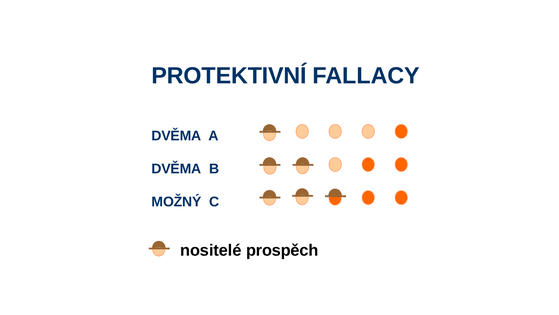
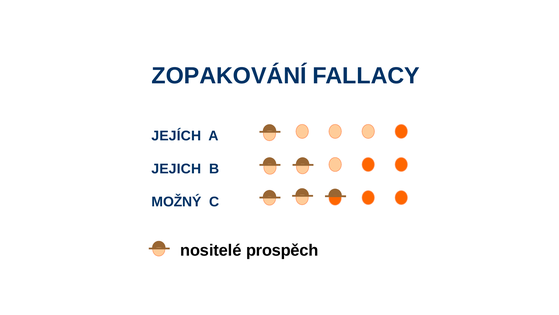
PROTEKTIVNÍ: PROTEKTIVNÍ -> ZOPAKOVÁNÍ
DVĚMA at (176, 136): DVĚMA -> JEJÍCH
DVĚMA at (176, 169): DVĚMA -> JEJICH
